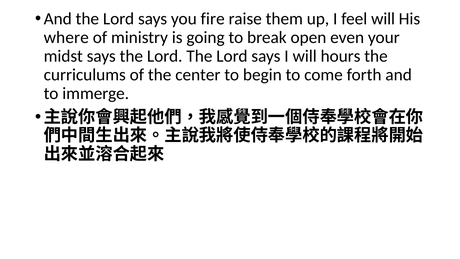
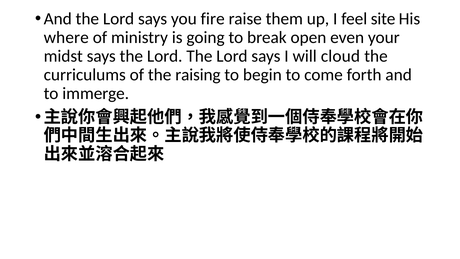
feel will: will -> site
hours: hours -> cloud
center: center -> raising
